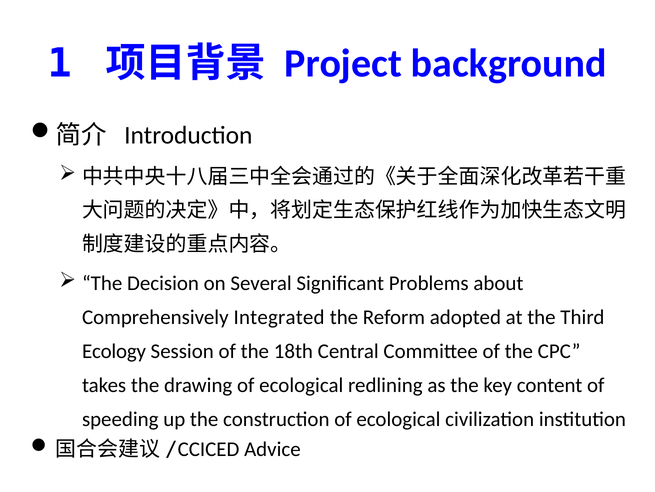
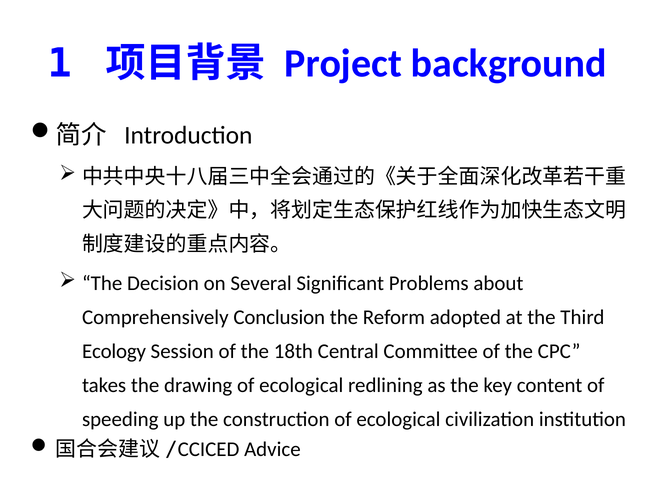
Integrated: Integrated -> Conclusion
